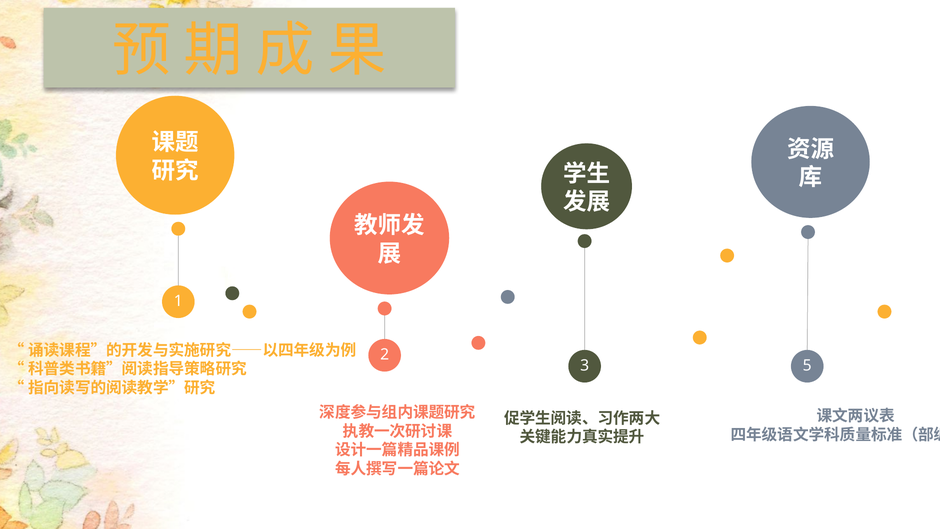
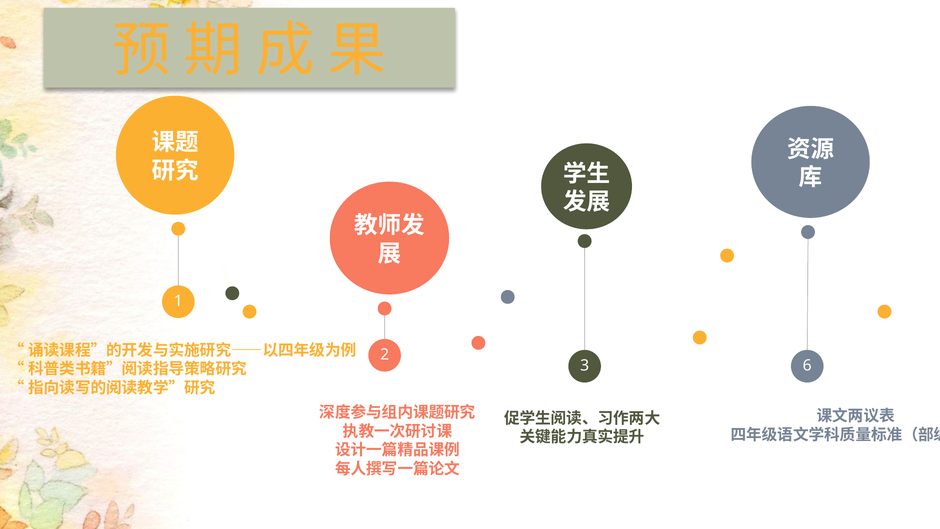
5: 5 -> 6
